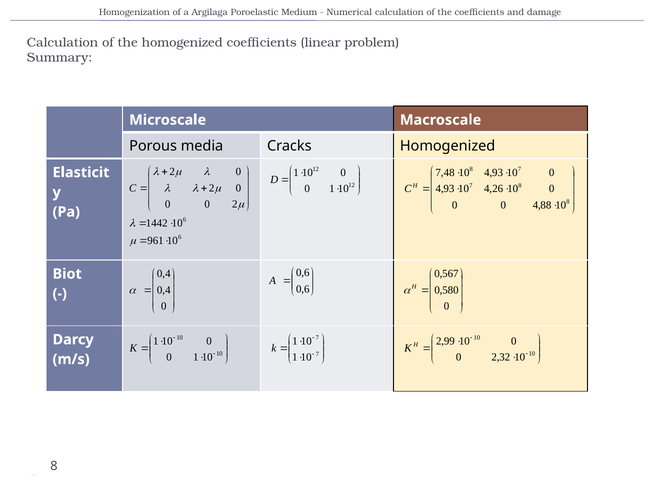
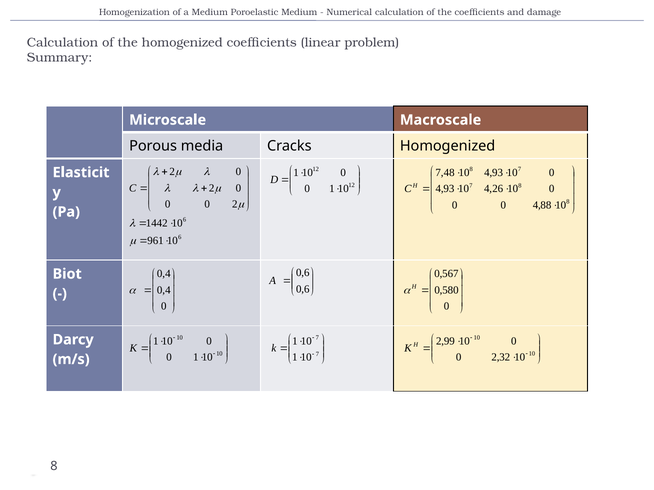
a Argilaga: Argilaga -> Medium
